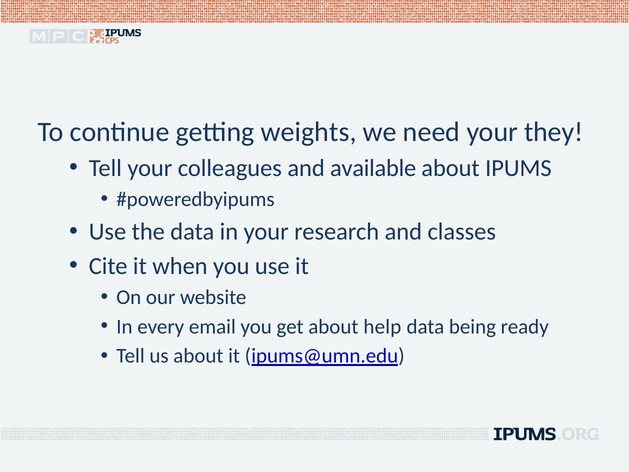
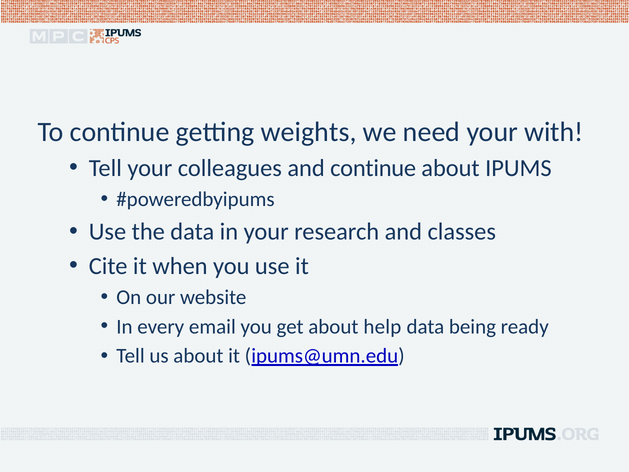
they: they -> with
and available: available -> continue
